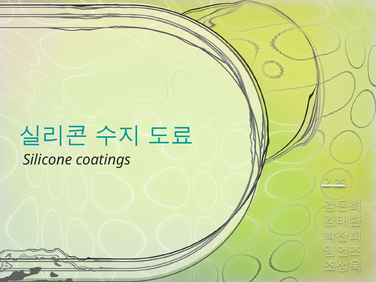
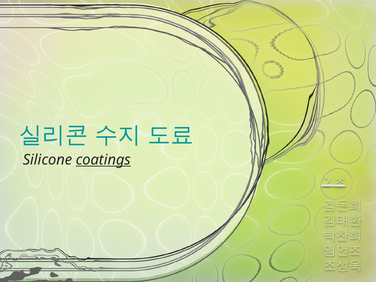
coatings underline: none -> present
